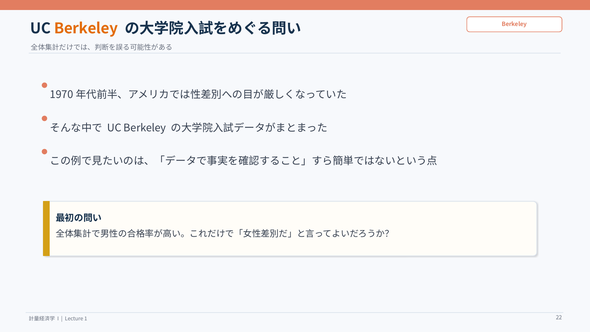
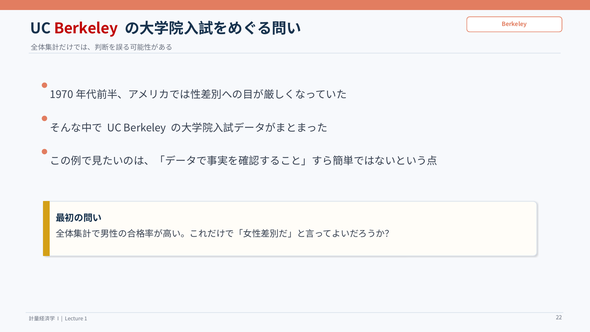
Berkeley at (86, 28) colour: orange -> red
